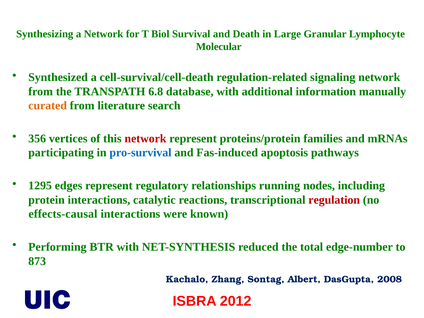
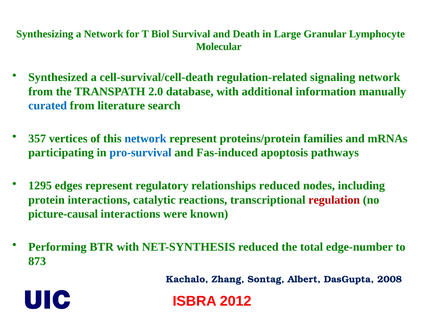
6.8: 6.8 -> 2.0
curated colour: orange -> blue
356: 356 -> 357
network at (145, 139) colour: red -> blue
relationships running: running -> reduced
effects-causal: effects-causal -> picture-causal
